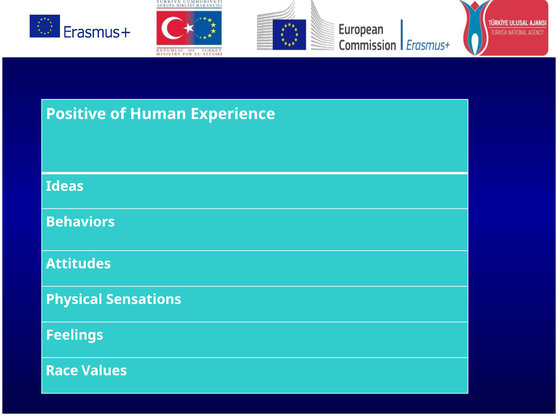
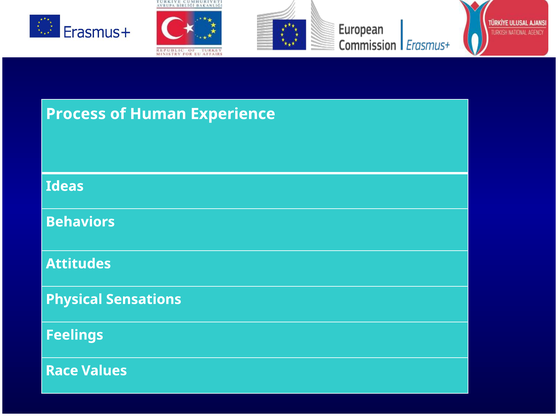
Positive: Positive -> Process
